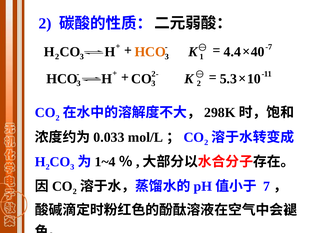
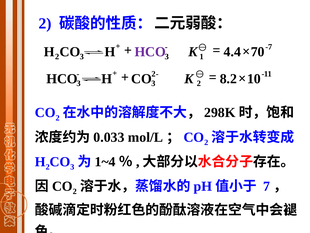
HCO at (150, 52) colour: orange -> purple
40: 40 -> 70
5.3: 5.3 -> 8.2
